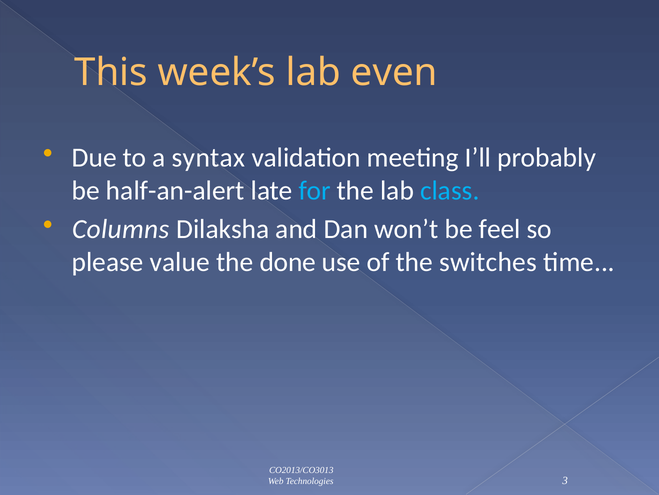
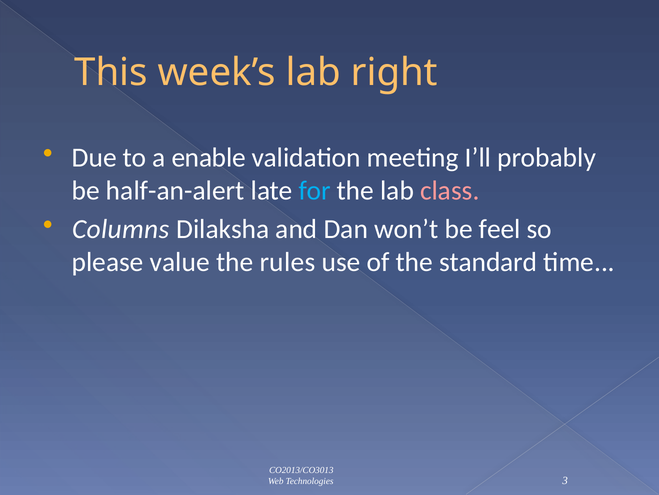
even: even -> right
syntax: syntax -> enable
class colour: light blue -> pink
done: done -> rules
switches: switches -> standard
